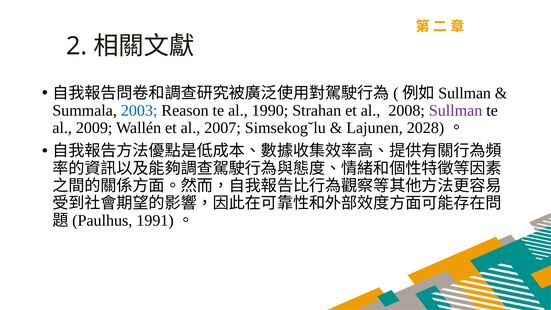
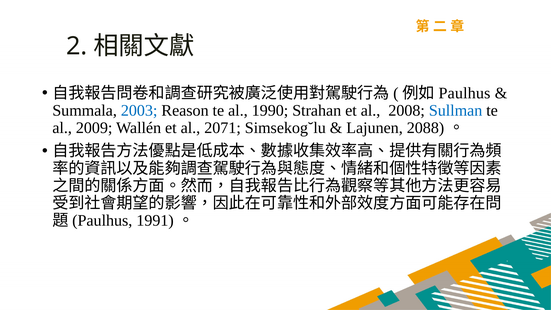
Sullman at (465, 93): Sullman -> Paulhus
Sullman at (456, 111) colour: purple -> blue
2007: 2007 -> 2071
2028: 2028 -> 2088
